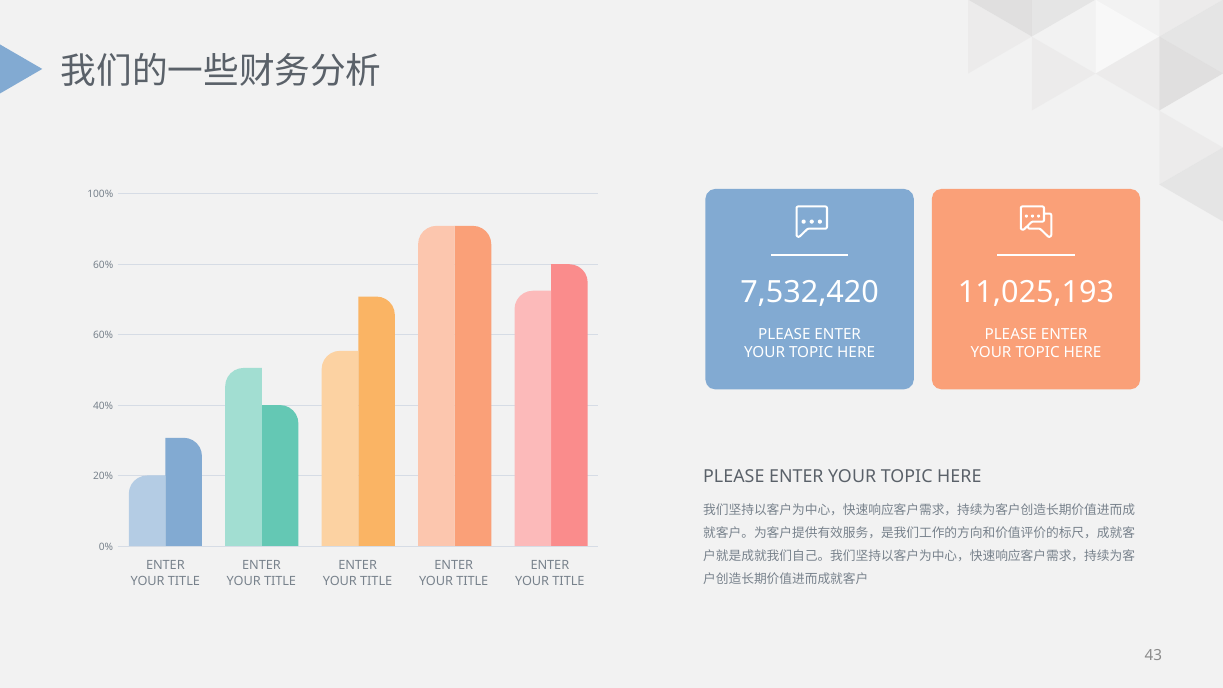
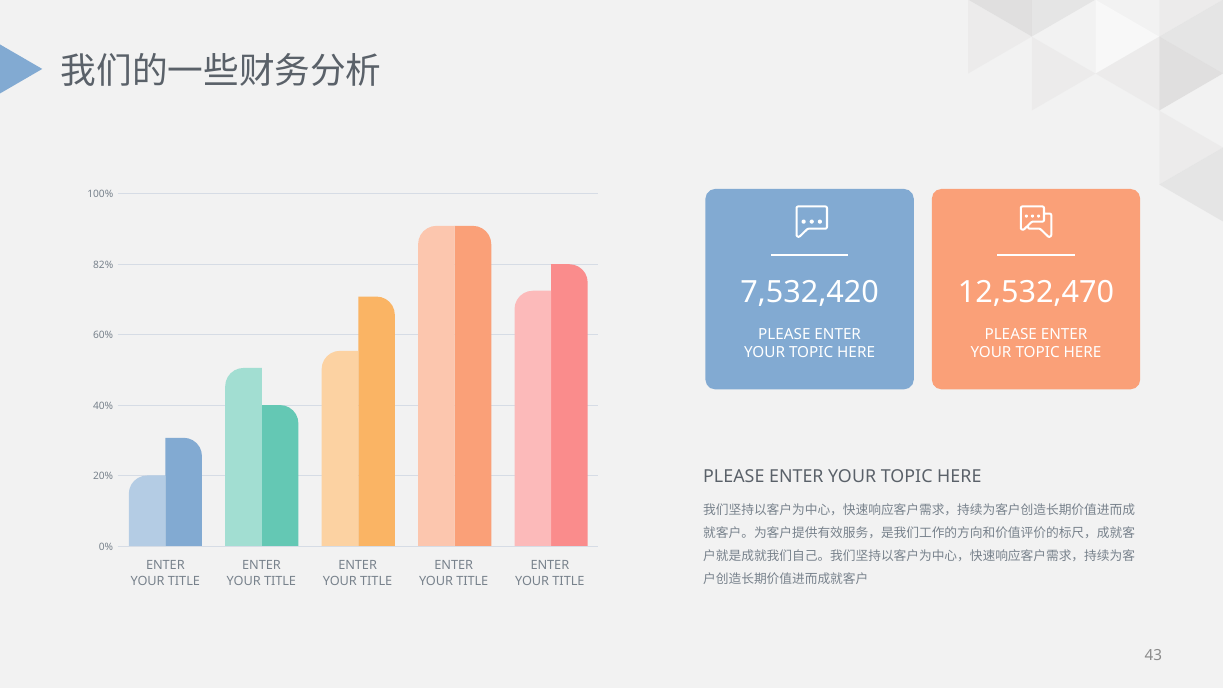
60% at (103, 265): 60% -> 82%
11,025,193: 11,025,193 -> 12,532,470
